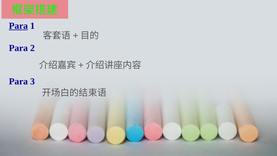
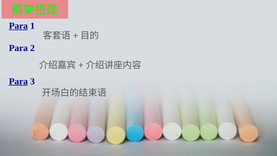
Para at (18, 81) underline: none -> present
